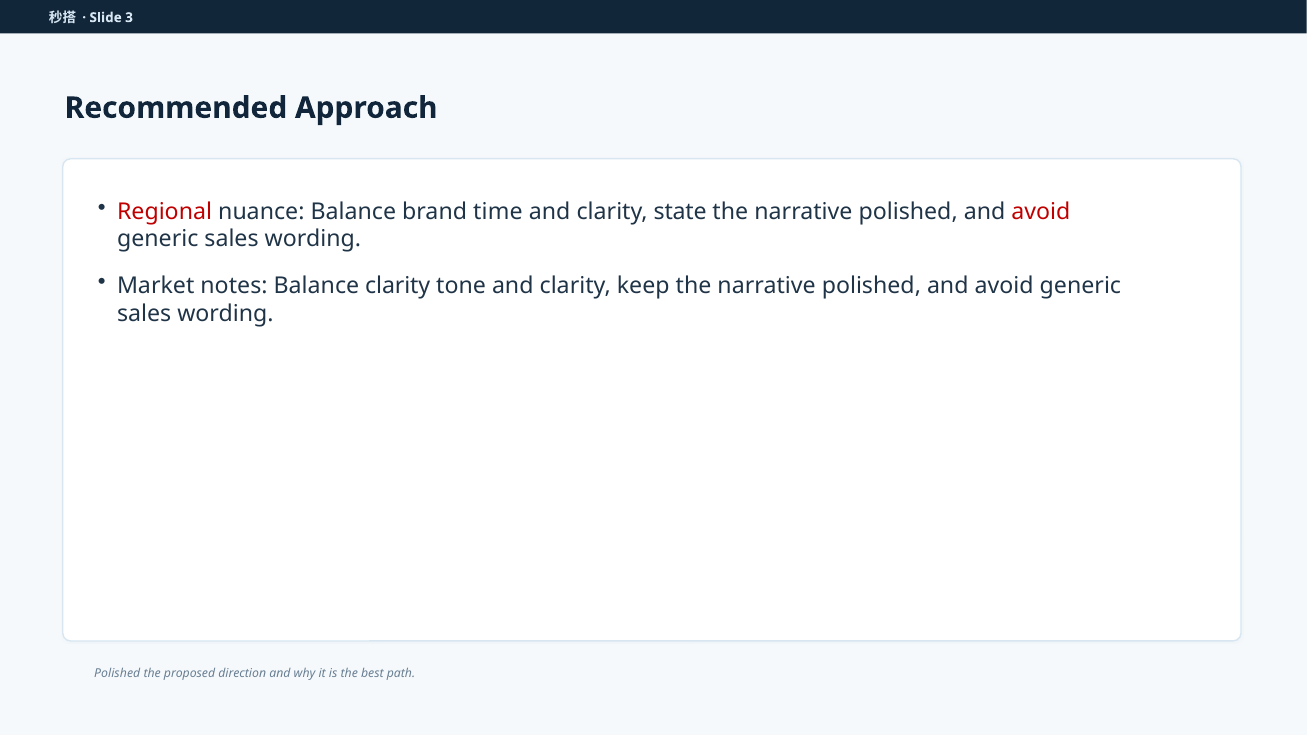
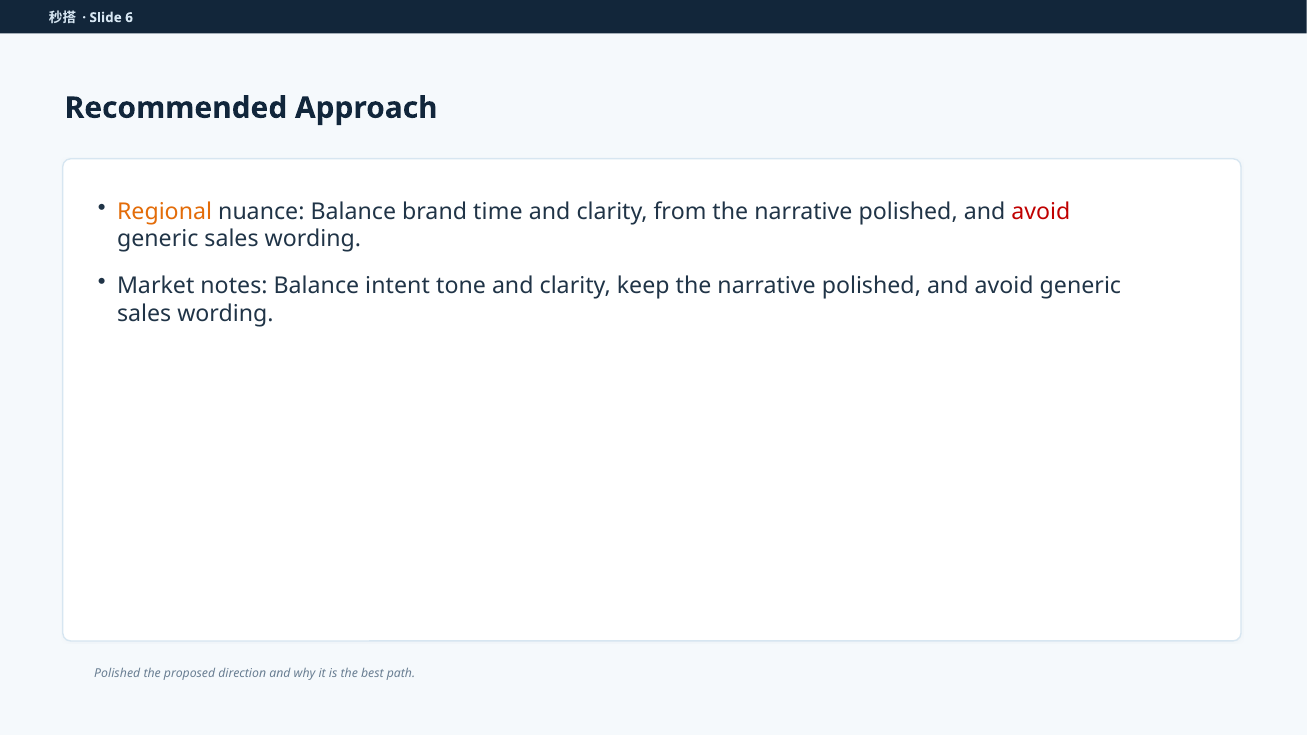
3: 3 -> 6
Regional colour: red -> orange
state: state -> from
Balance clarity: clarity -> intent
